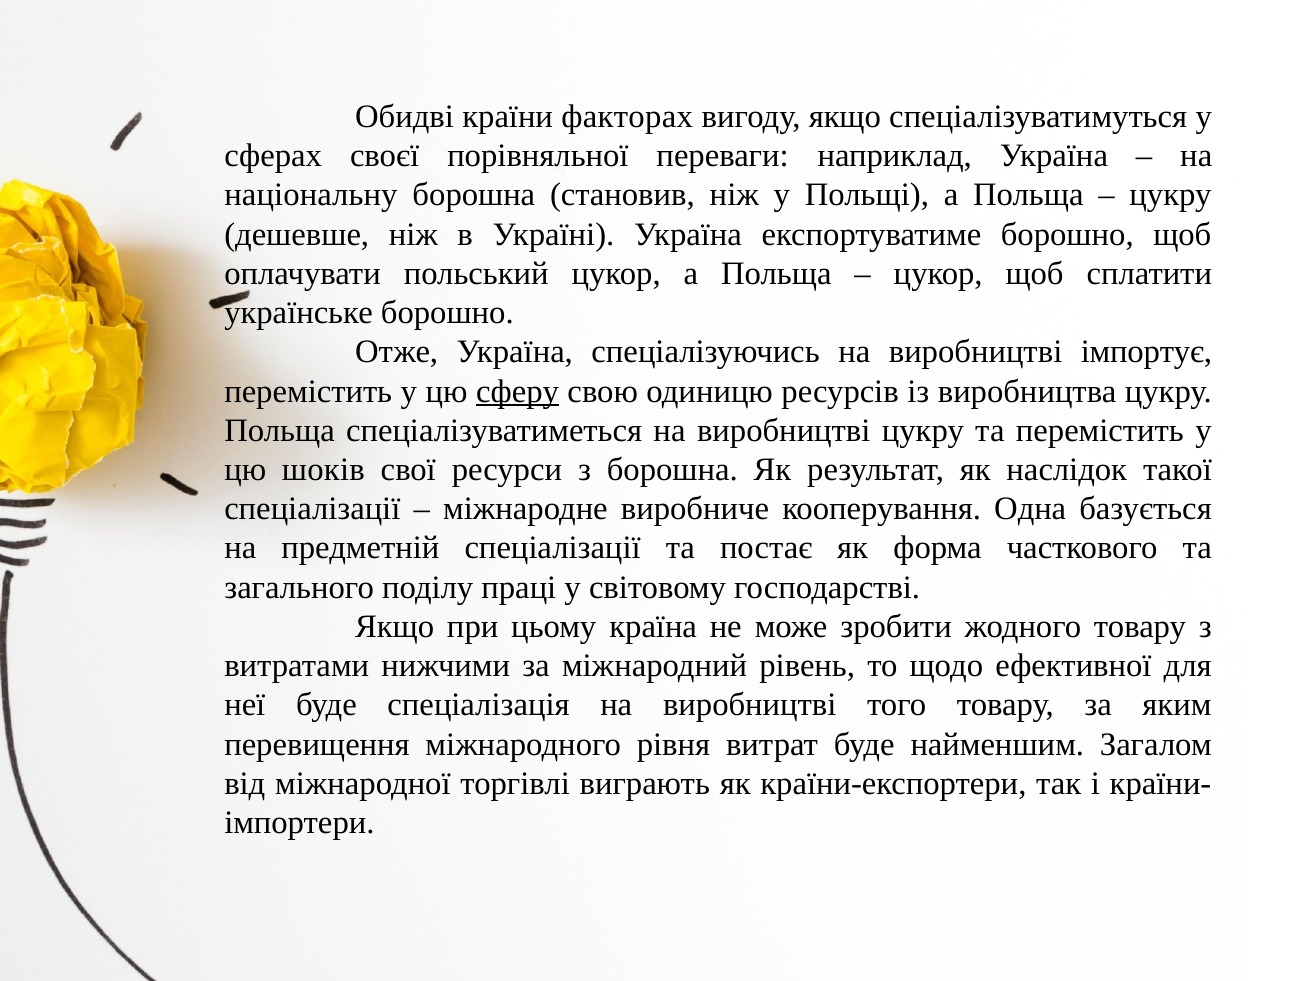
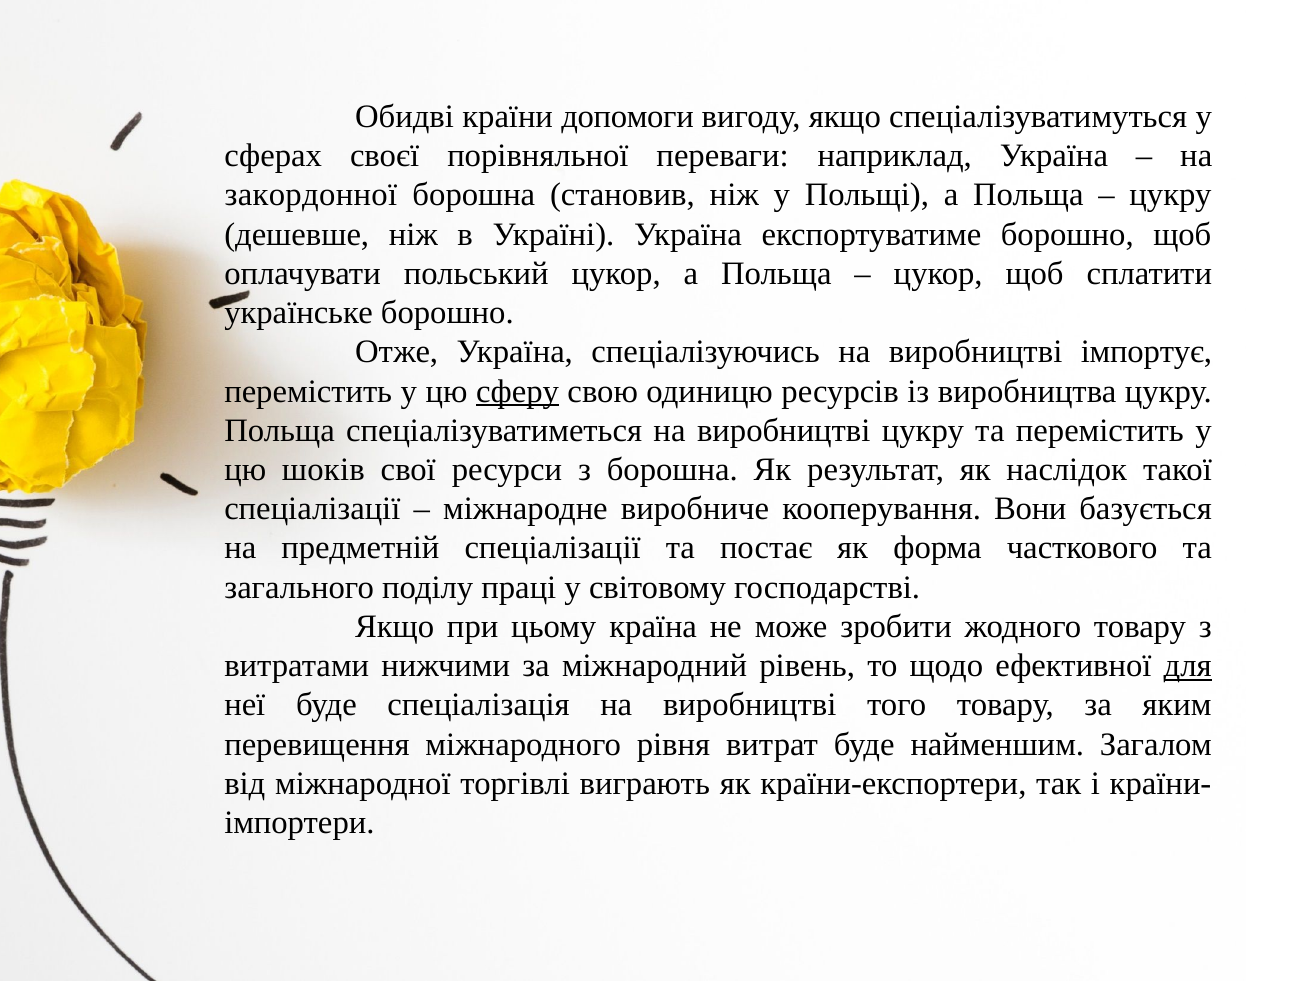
факторах: факторах -> допомоги
національну: національну -> закордонної
Одна: Одна -> Вони
для underline: none -> present
